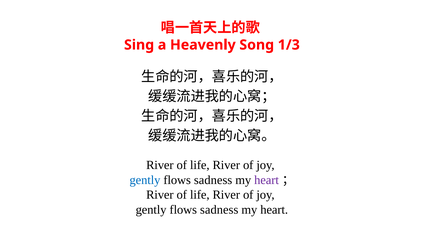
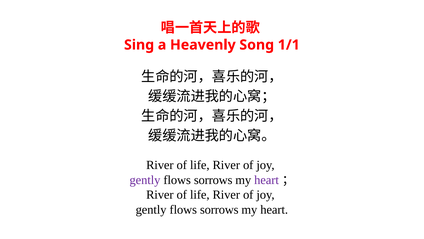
1/3: 1/3 -> 1/1
gently at (145, 180) colour: blue -> purple
sadness at (213, 180): sadness -> sorrows
sadness at (219, 209): sadness -> sorrows
